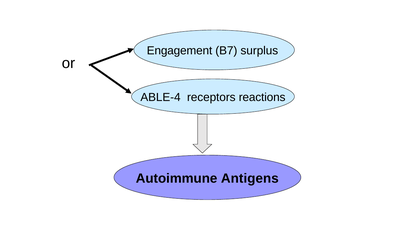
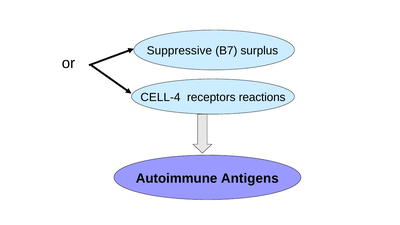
Engagement: Engagement -> Suppressive
ABLE-4: ABLE-4 -> CELL-4
